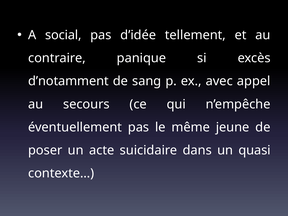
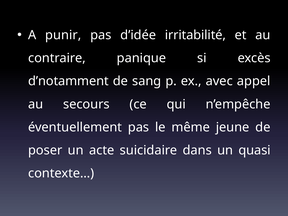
social: social -> punir
tellement: tellement -> irritabilité
